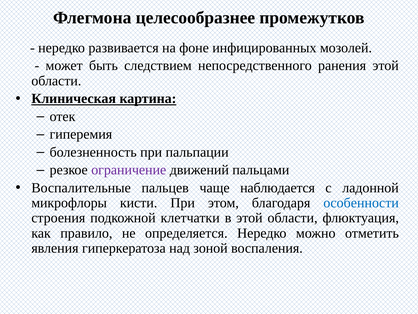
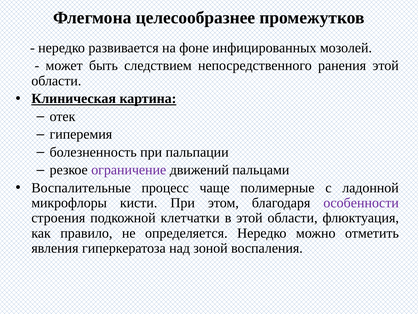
пальцев: пальцев -> процесс
наблюдается: наблюдается -> полимерные
особенности colour: blue -> purple
